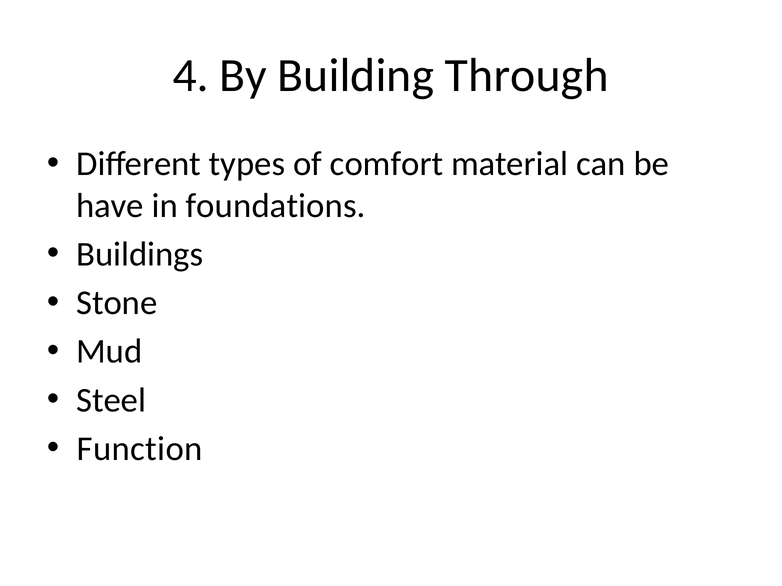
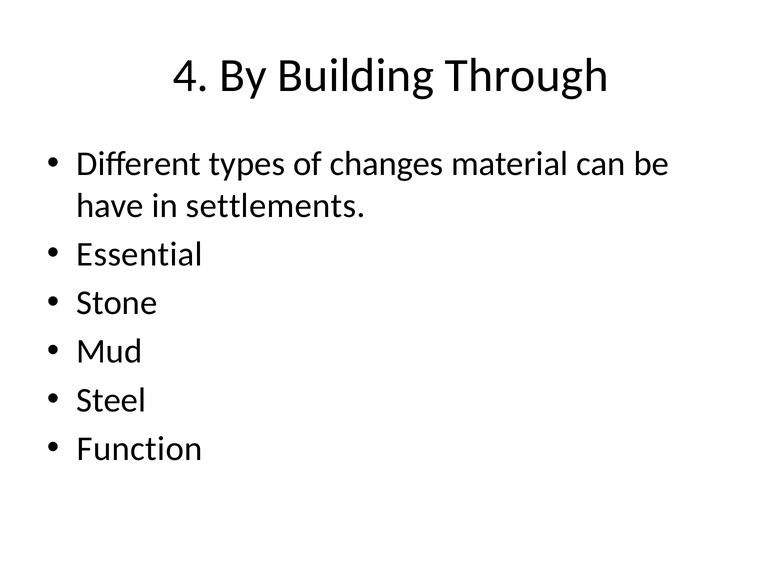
comfort: comfort -> changes
foundations: foundations -> settlements
Buildings: Buildings -> Essential
